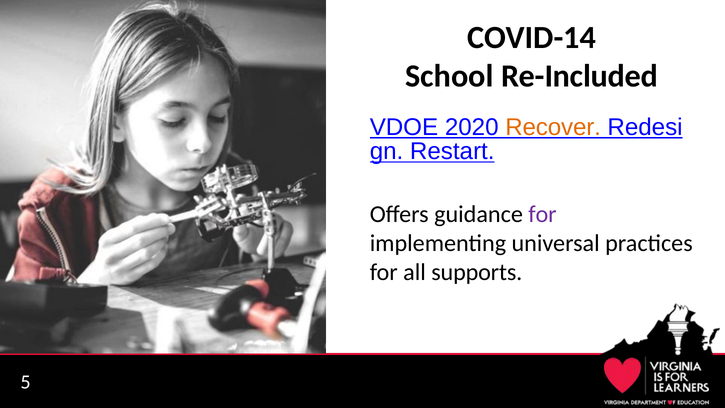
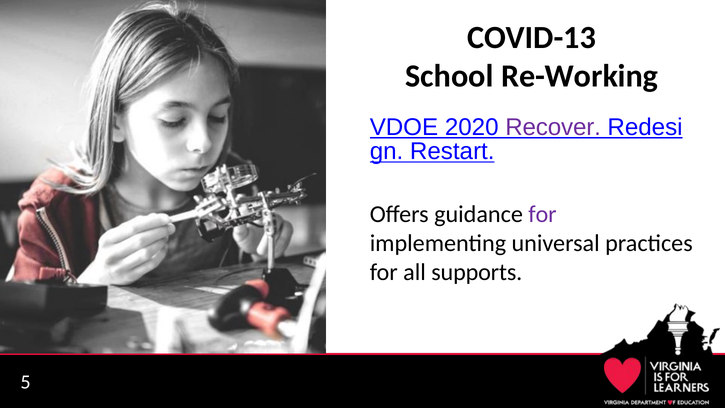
COVID-14: COVID-14 -> COVID-13
Re-Included: Re-Included -> Re-Working
Recover colour: orange -> purple
